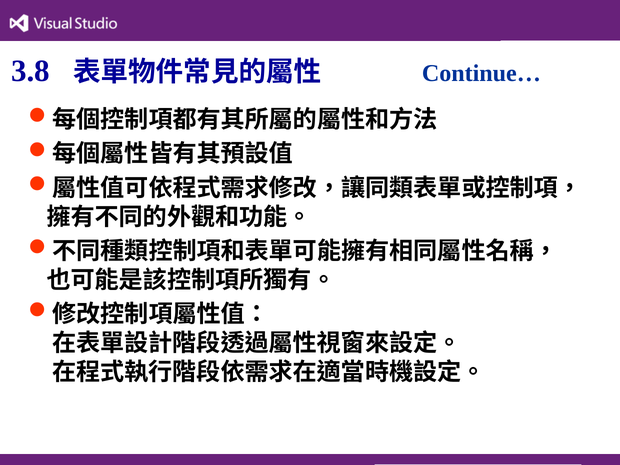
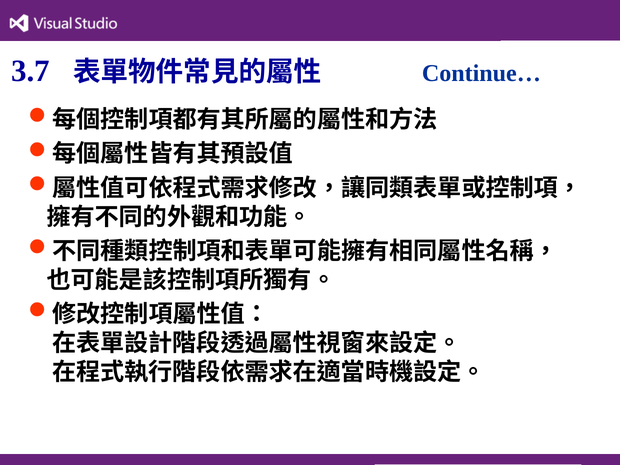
3.8: 3.8 -> 3.7
